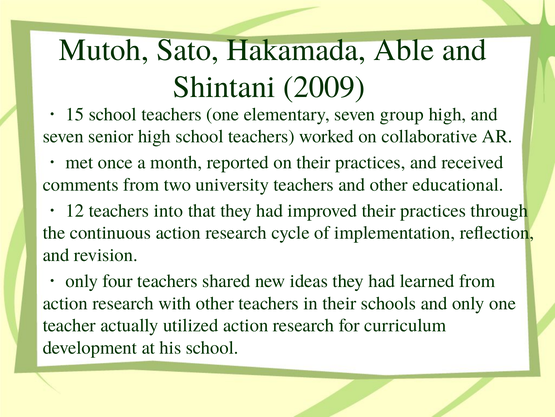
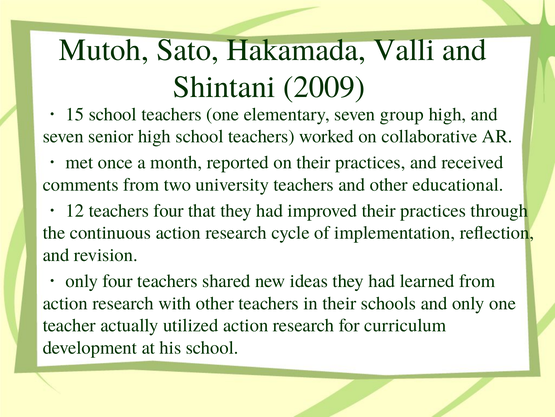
Able: Able -> Valli
teachers into: into -> four
